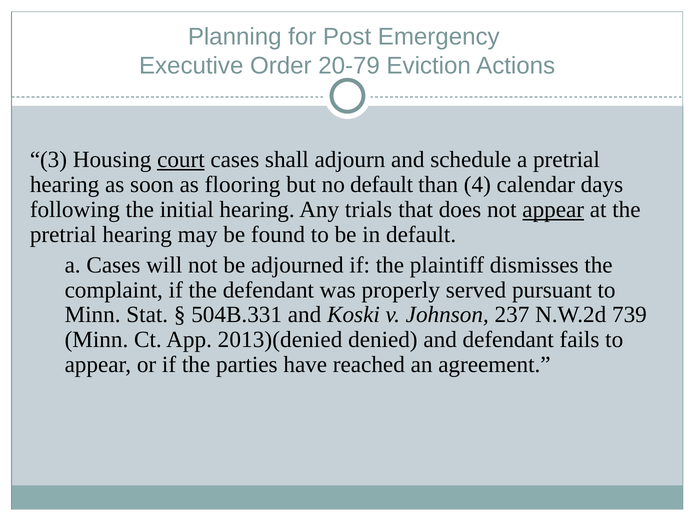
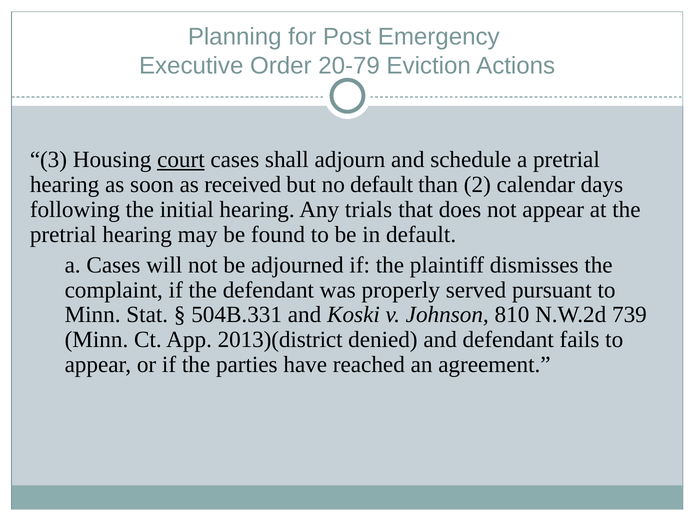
flooring: flooring -> received
4: 4 -> 2
appear at (553, 210) underline: present -> none
237: 237 -> 810
2013)(denied: 2013)(denied -> 2013)(district
